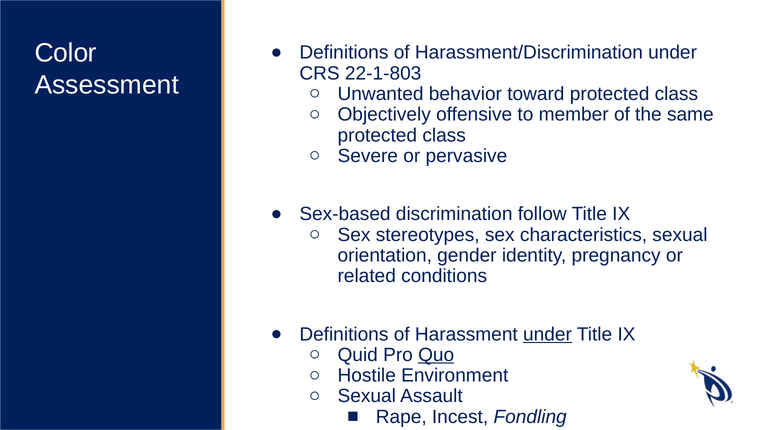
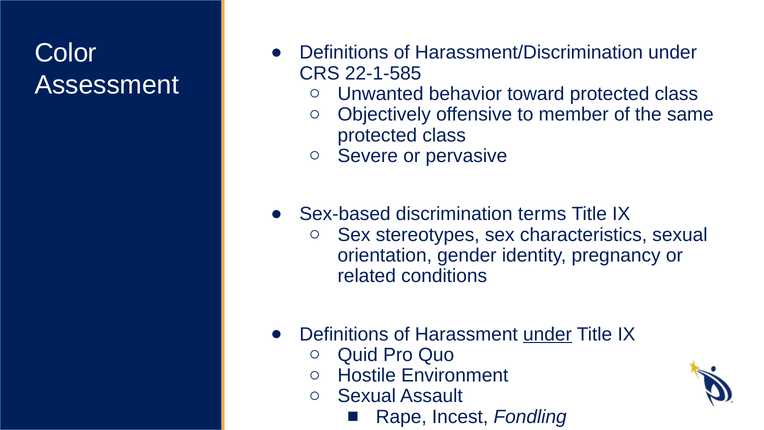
22-1-803: 22-1-803 -> 22-1-585
follow: follow -> terms
Quo underline: present -> none
